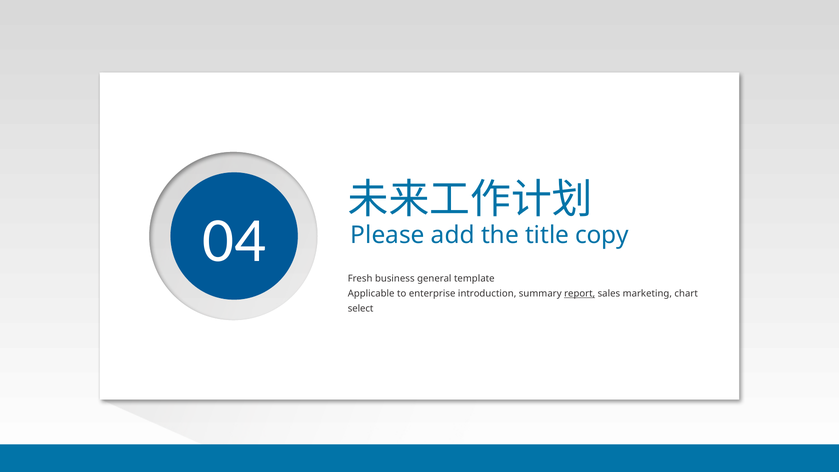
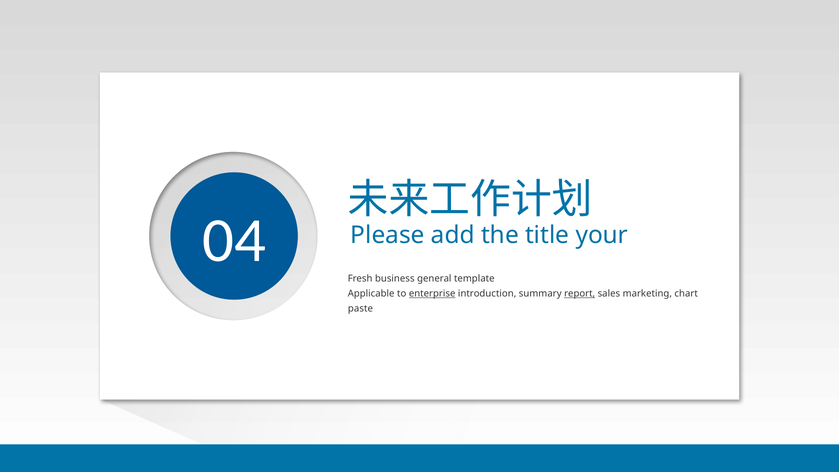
copy: copy -> your
enterprise underline: none -> present
select: select -> paste
